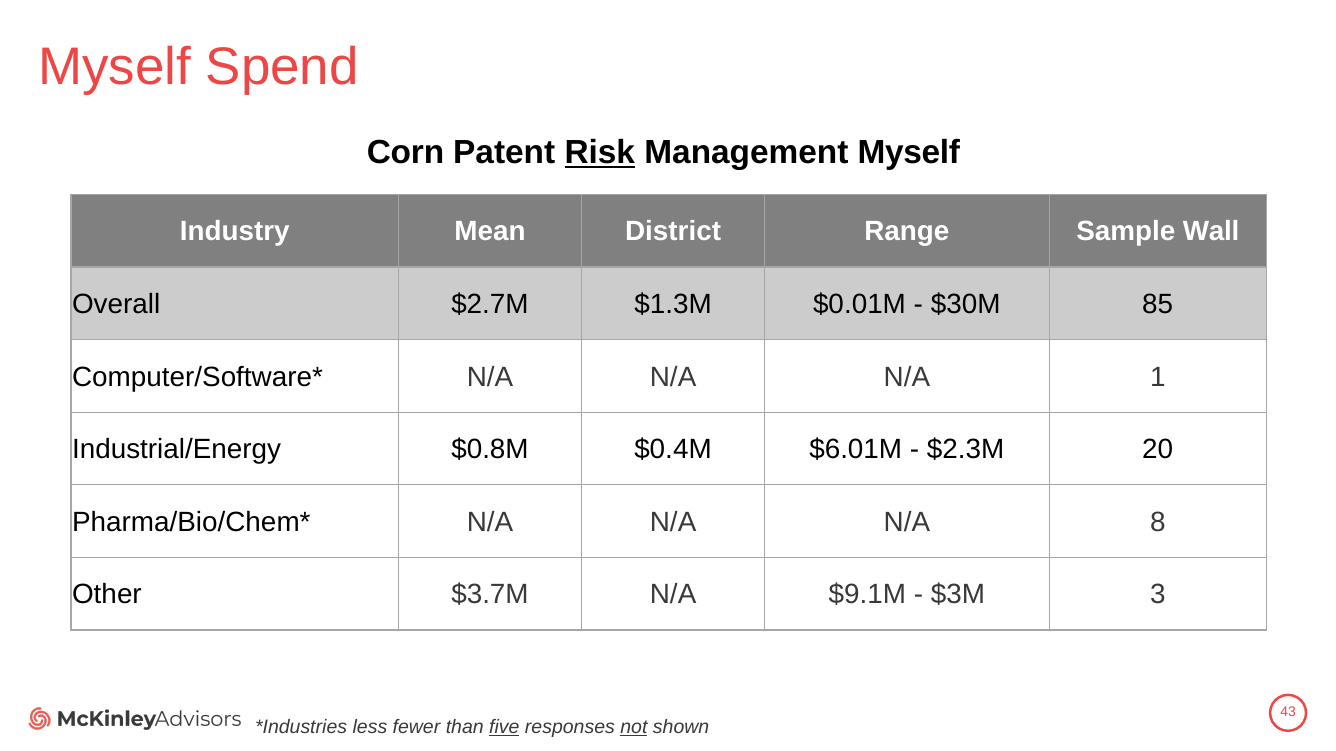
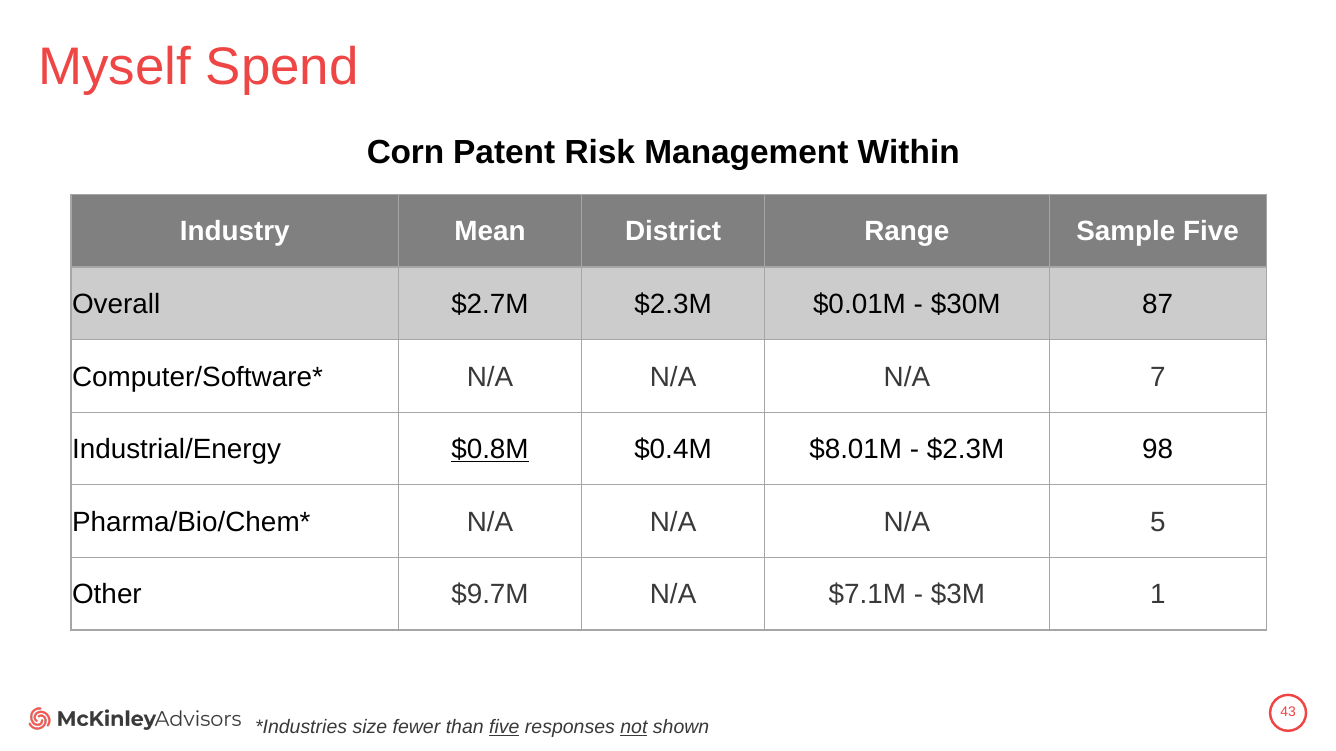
Risk underline: present -> none
Management Myself: Myself -> Within
Sample Wall: Wall -> Five
$2.7M $1.3M: $1.3M -> $2.3M
85: 85 -> 87
1: 1 -> 7
$0.8M underline: none -> present
$6.01M: $6.01M -> $8.01M
20: 20 -> 98
8: 8 -> 5
$3.7M: $3.7M -> $9.7M
$9.1M: $9.1M -> $7.1M
3: 3 -> 1
less: less -> size
